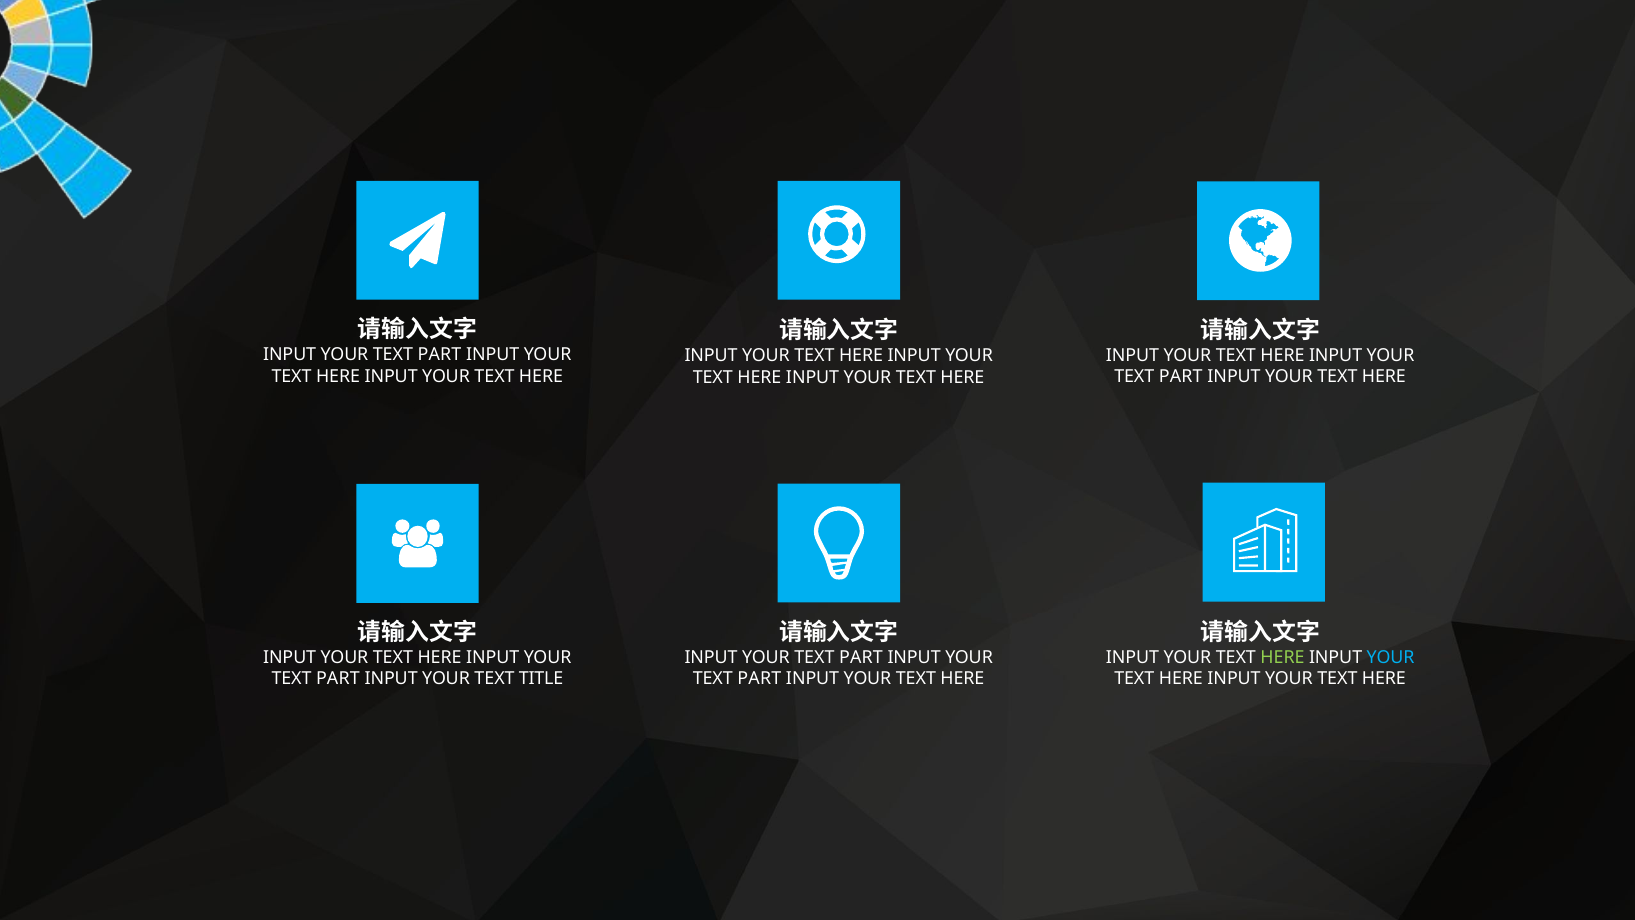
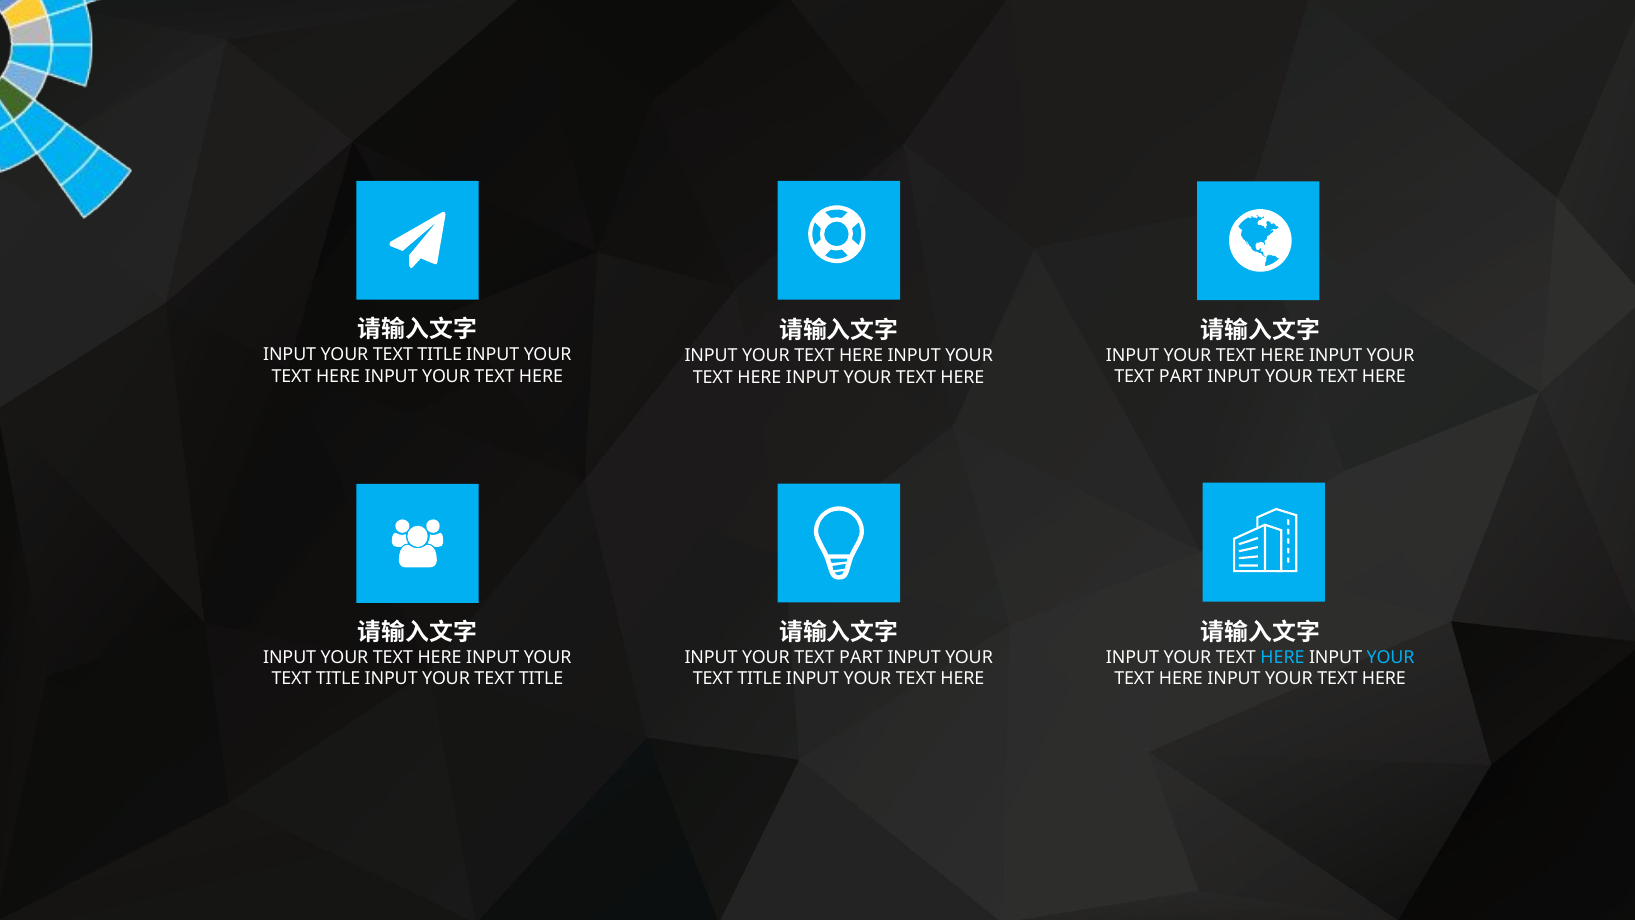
PART at (440, 355): PART -> TITLE
HERE at (1283, 657) colour: light green -> light blue
PART at (338, 679): PART -> TITLE
PART at (759, 679): PART -> TITLE
